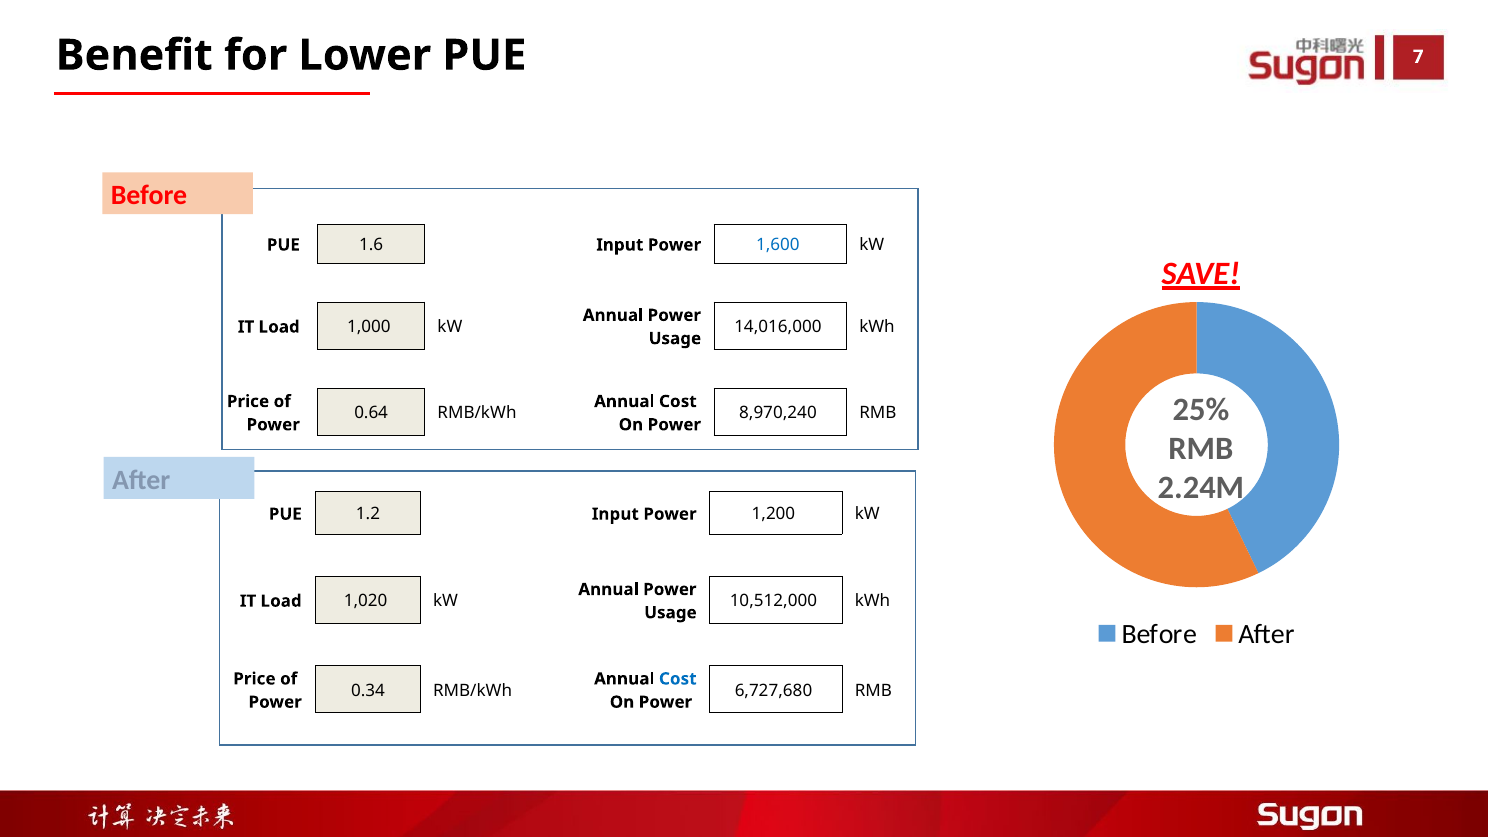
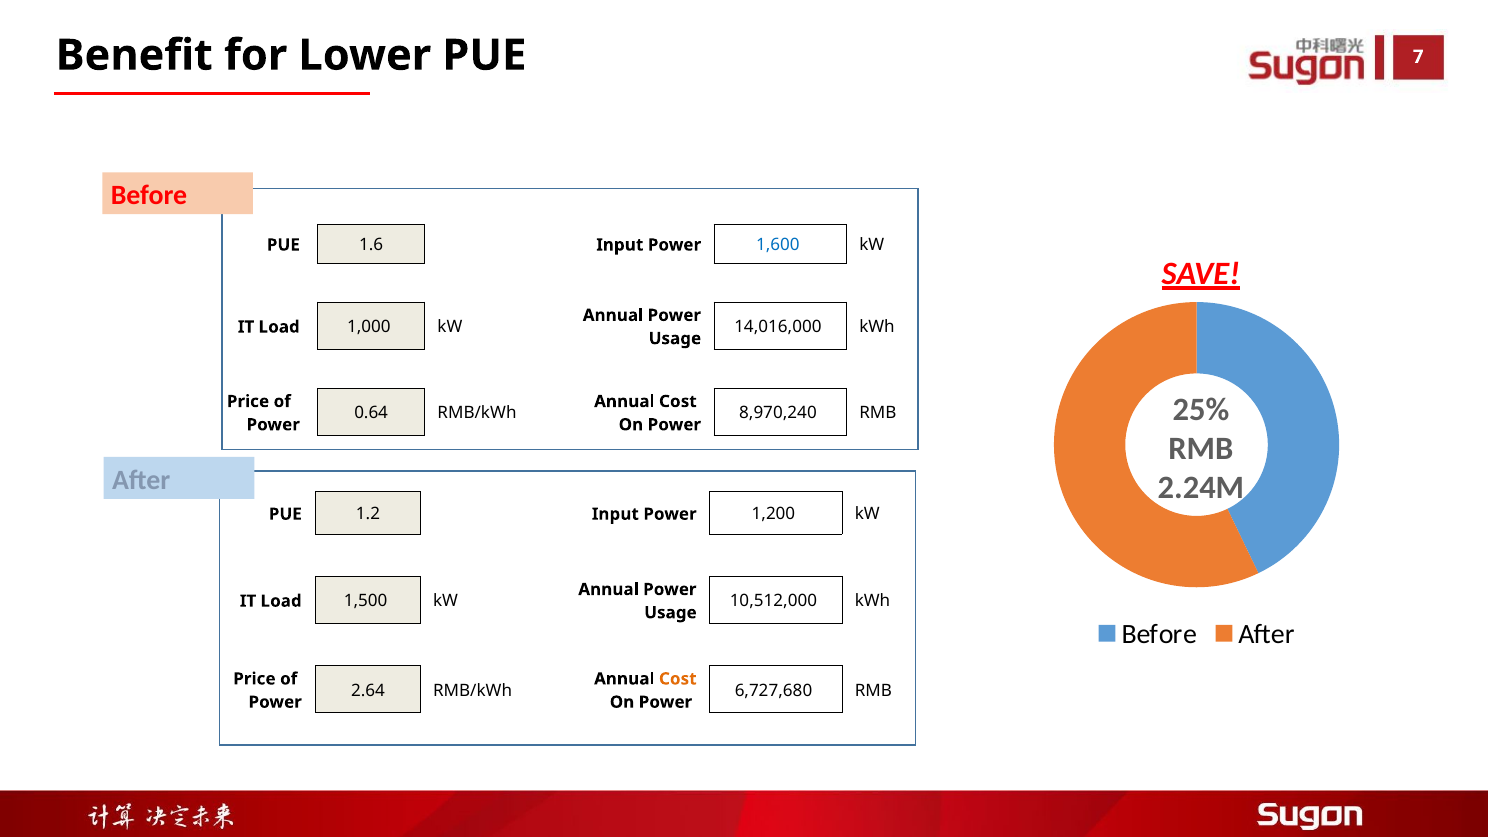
1,020: 1,020 -> 1,500
Cost at (678, 679) colour: blue -> orange
0.34: 0.34 -> 2.64
